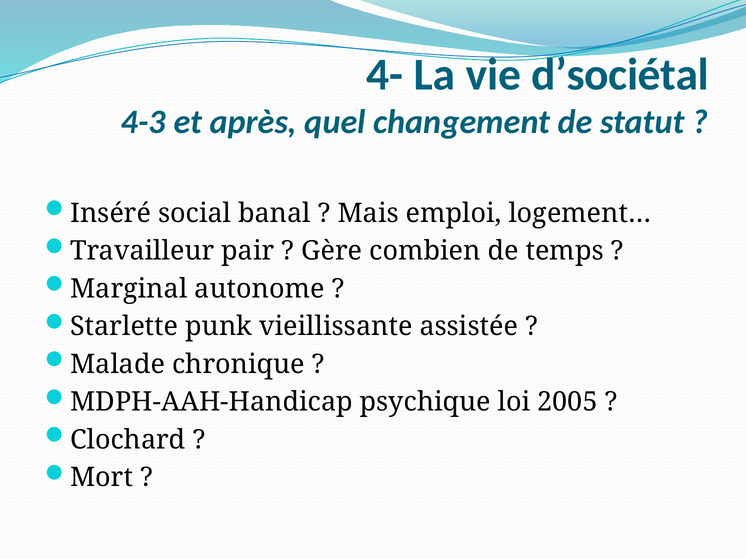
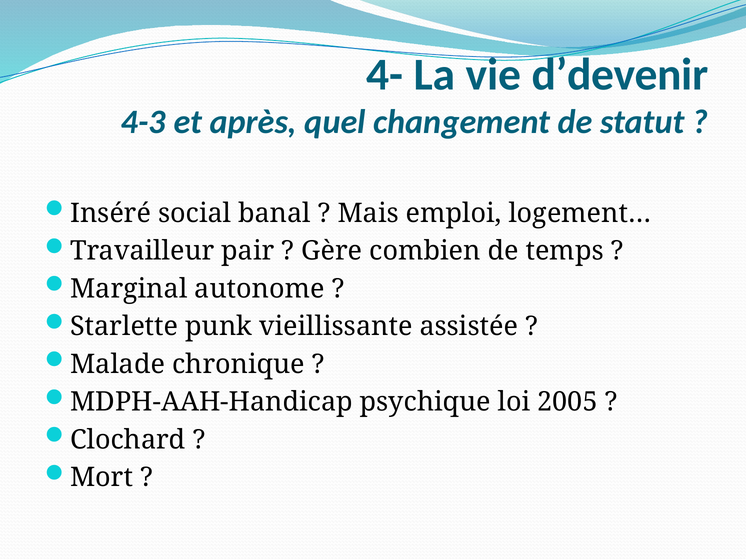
d’sociétal: d’sociétal -> d’devenir
